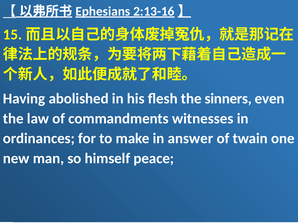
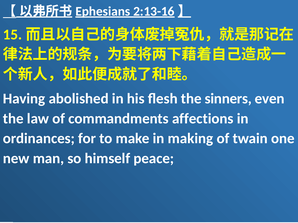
witnesses: witnesses -> affections
answer: answer -> making
